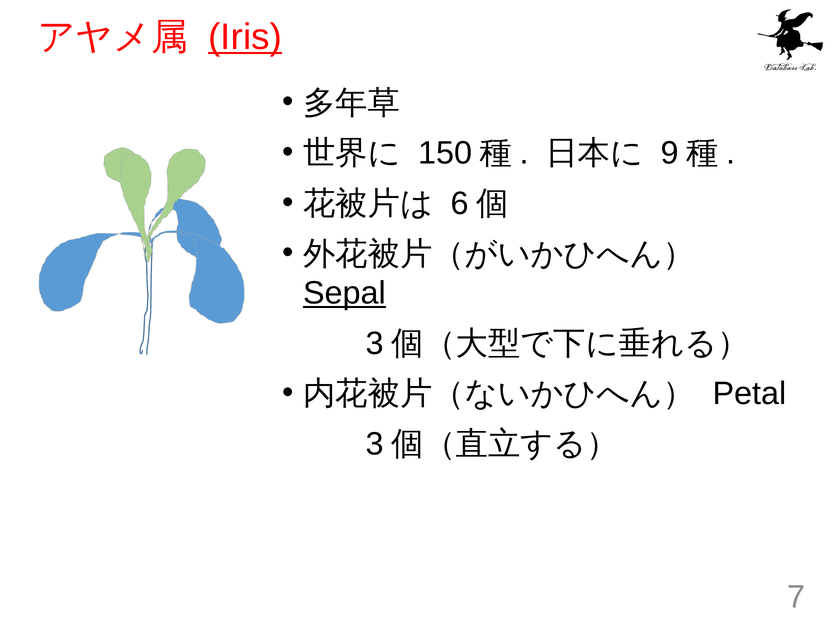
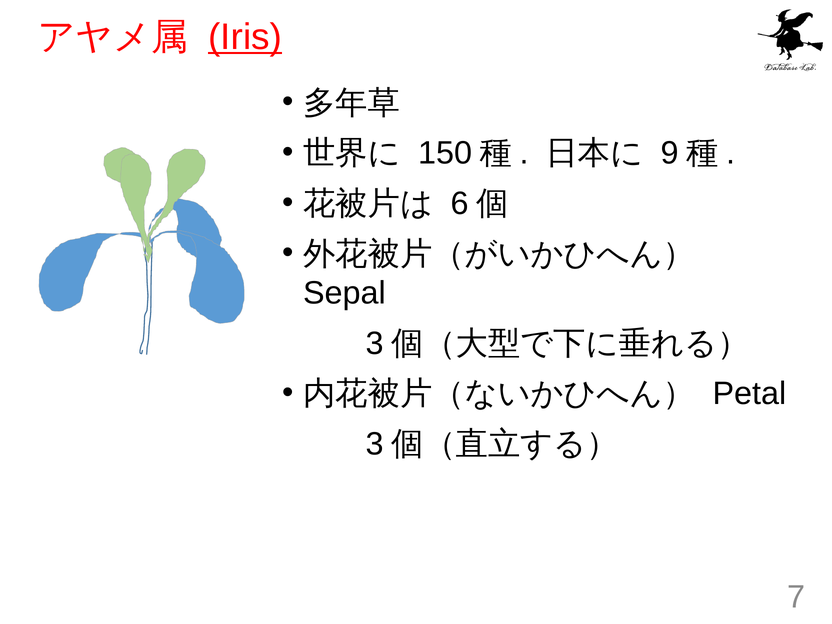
Sepal underline: present -> none
